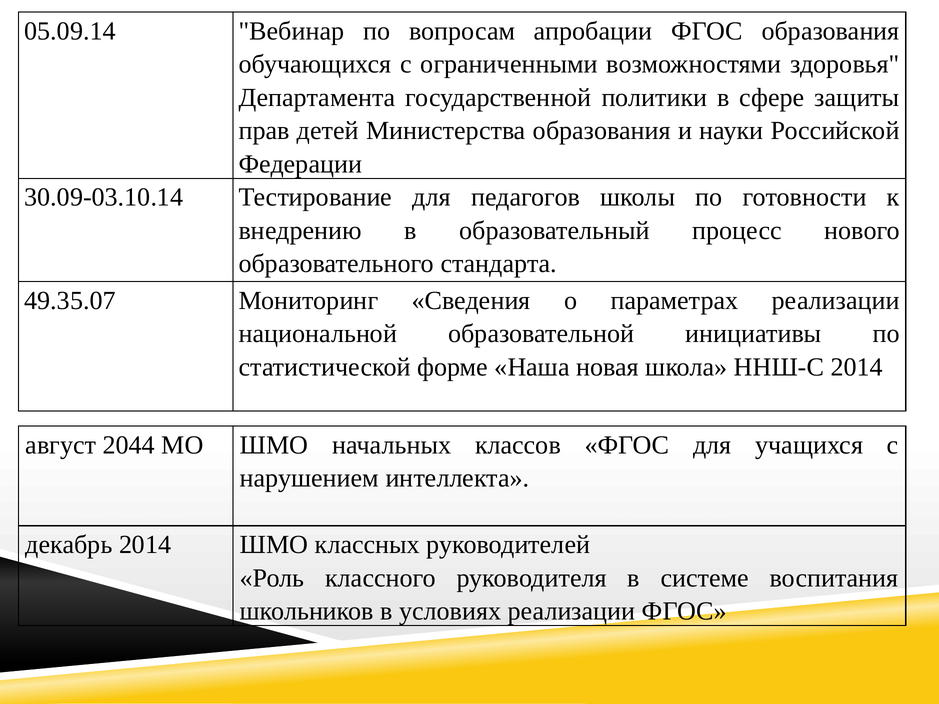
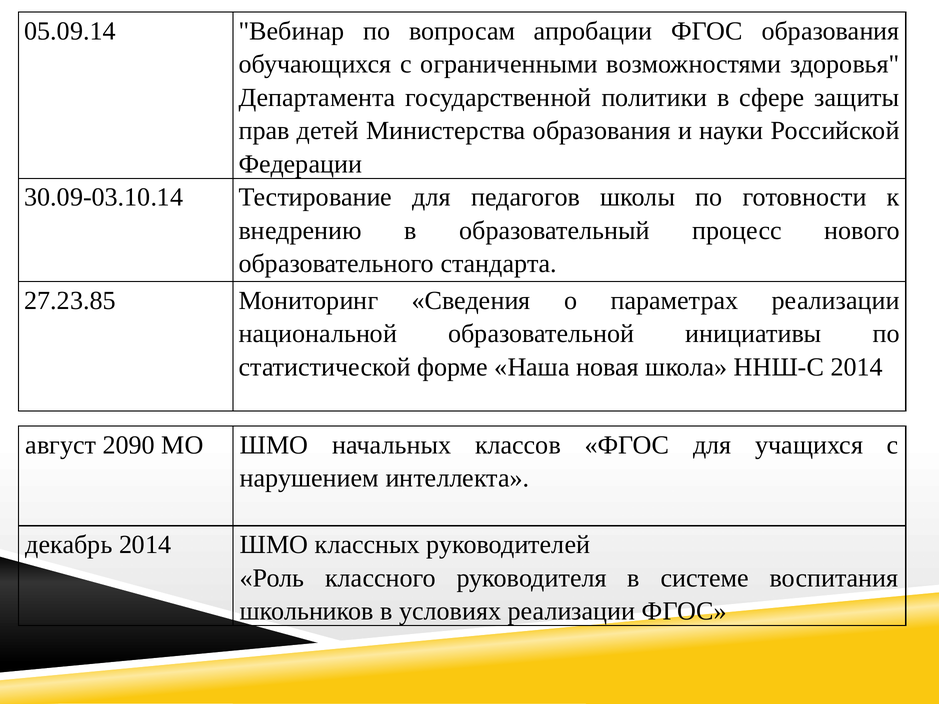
49.35.07: 49.35.07 -> 27.23.85
2044: 2044 -> 2090
